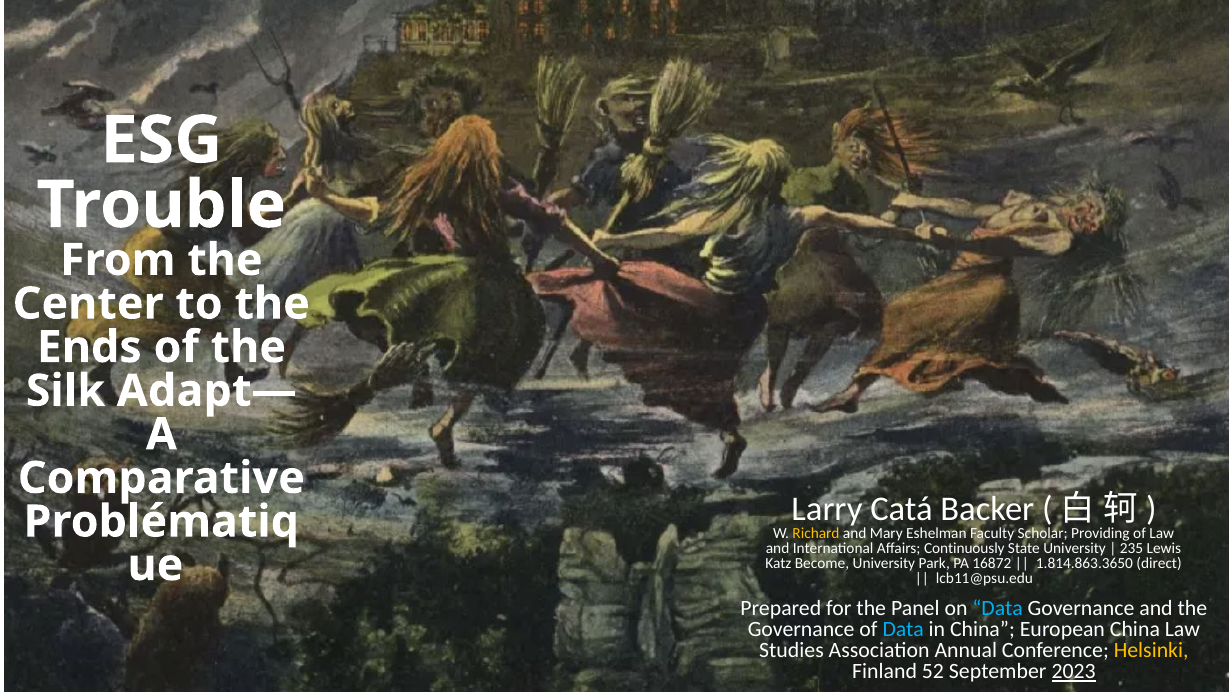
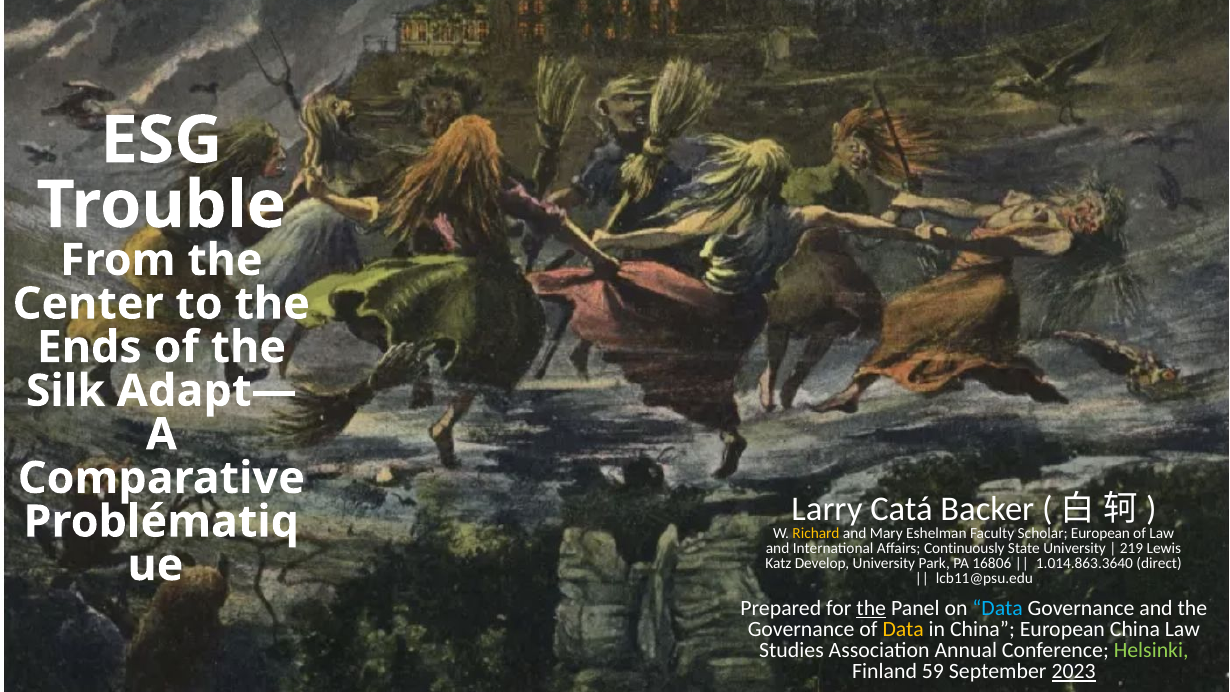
Scholar Providing: Providing -> European
235: 235 -> 219
Become: Become -> Develop
16872: 16872 -> 16806
1.814.863.3650: 1.814.863.3650 -> 1.014.863.3640
the at (871, 608) underline: none -> present
Data at (903, 629) colour: light blue -> yellow
Helsinki colour: yellow -> light green
52: 52 -> 59
